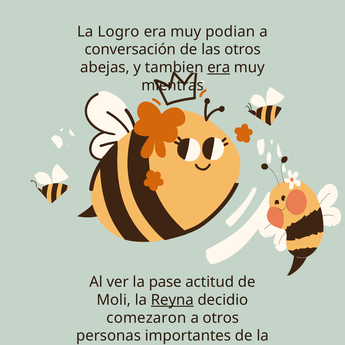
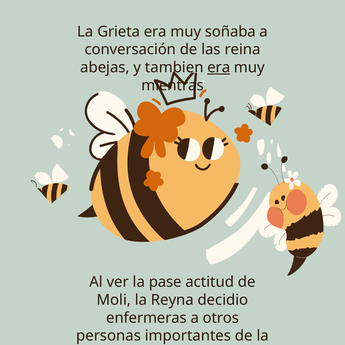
Logro: Logro -> Grieta
podian: podian -> soñaba
las otros: otros -> reina
Reyna underline: present -> none
comezaron: comezaron -> enfermeras
